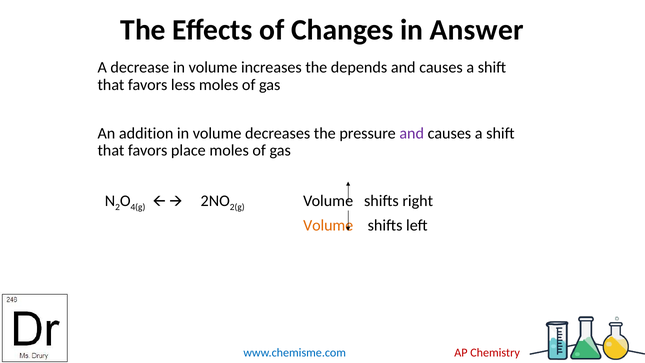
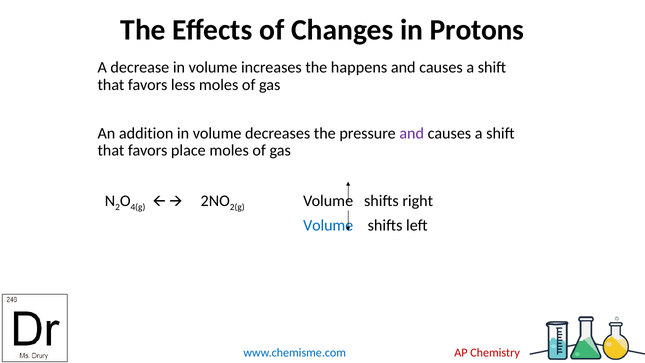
Answer: Answer -> Protons
depends: depends -> happens
Volume at (328, 225) colour: orange -> blue
